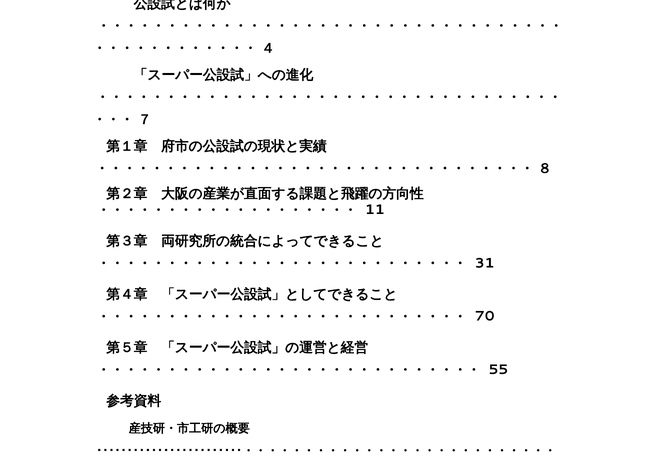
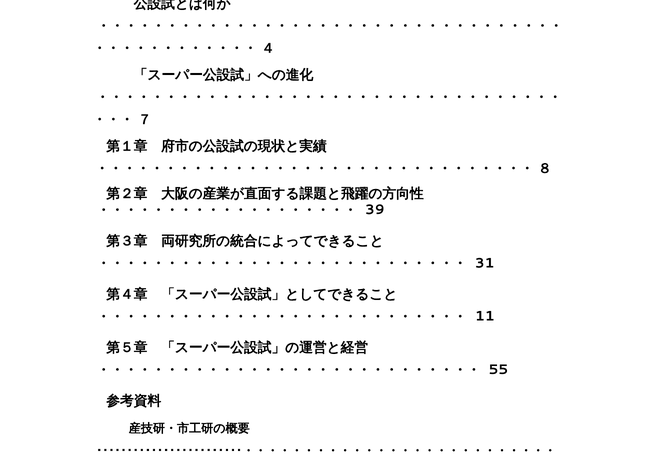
11: 11 -> 39
70: 70 -> 11
